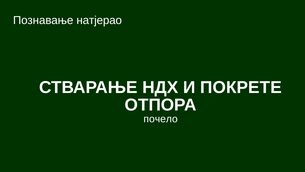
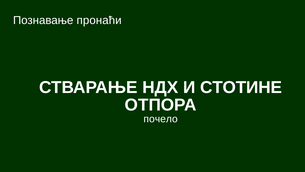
натјерао: натјерао -> пронаћи
ПОКРЕТЕ: ПОКРЕТЕ -> СТОТИНЕ
